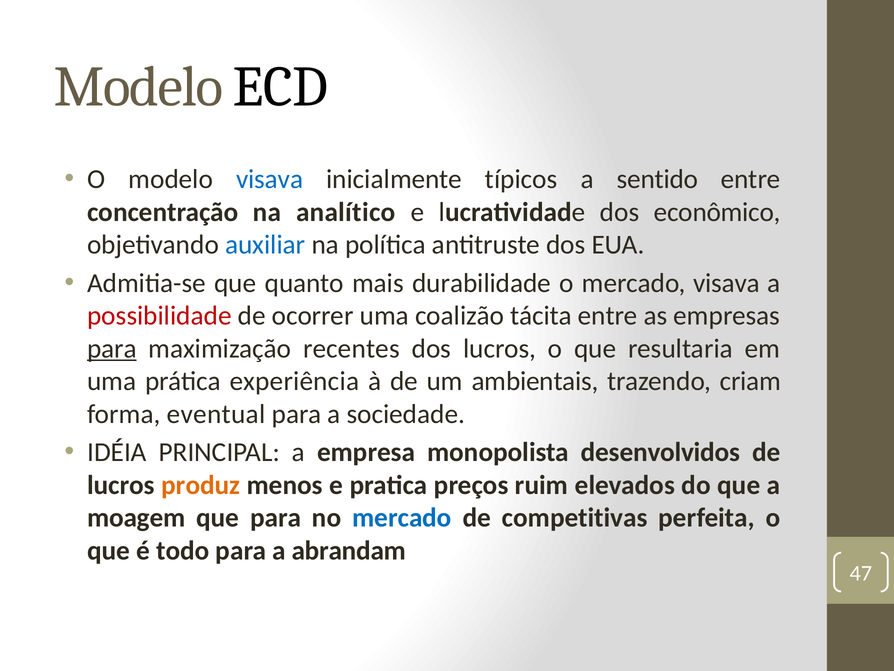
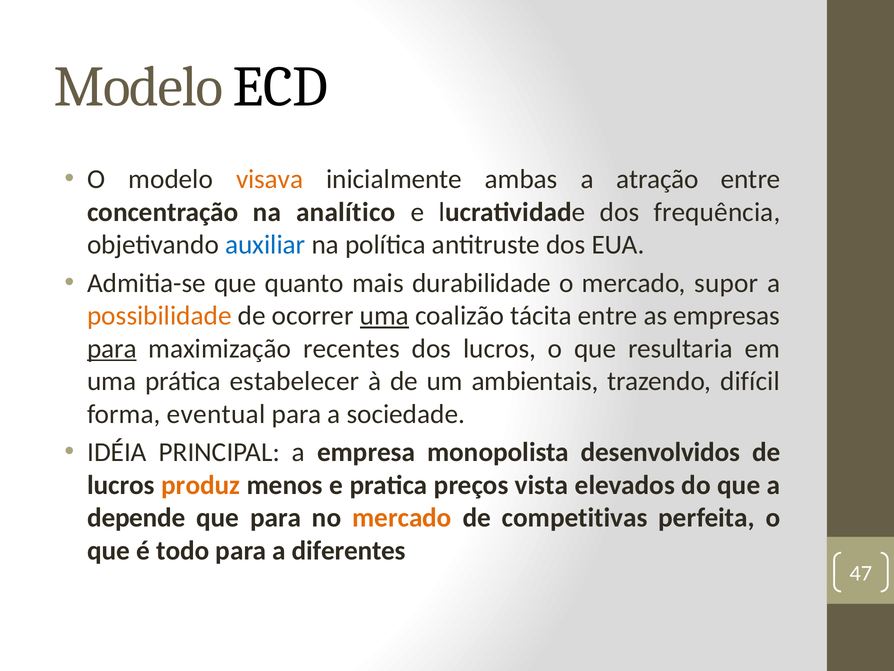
visava at (270, 179) colour: blue -> orange
típicos: típicos -> ambas
sentido: sentido -> atração
econômico: econômico -> frequência
mercado visava: visava -> supor
possibilidade colour: red -> orange
uma at (384, 316) underline: none -> present
experiência: experiência -> estabelecer
criam: criam -> difícil
ruim: ruim -> vista
moagem: moagem -> depende
mercado at (402, 517) colour: blue -> orange
abrandam: abrandam -> diferentes
